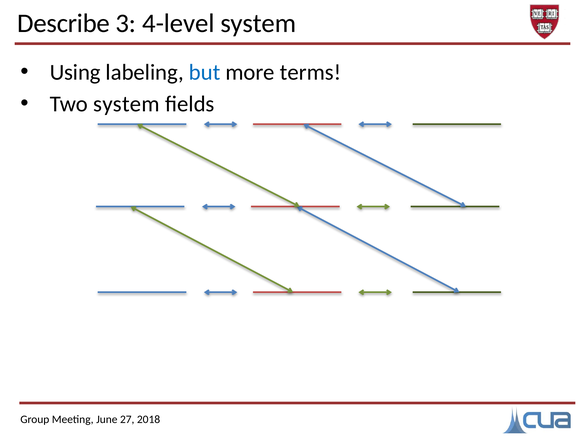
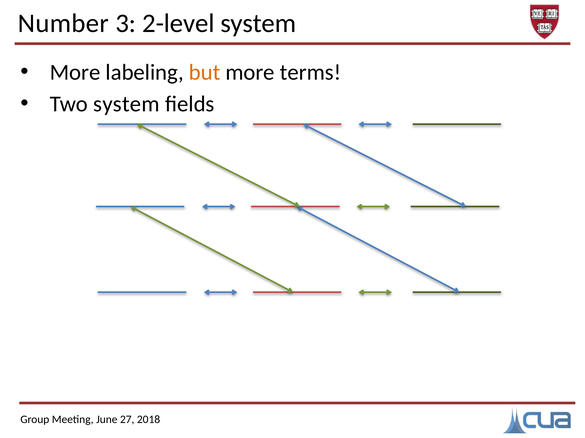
Describe: Describe -> Number
4-level: 4-level -> 2-level
Using at (75, 72): Using -> More
but colour: blue -> orange
